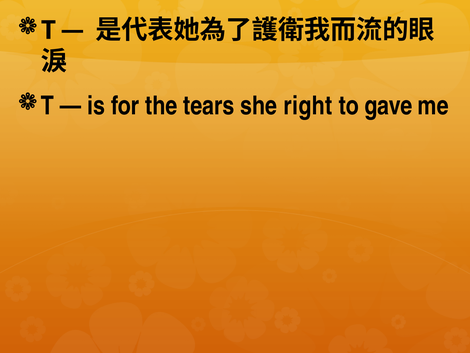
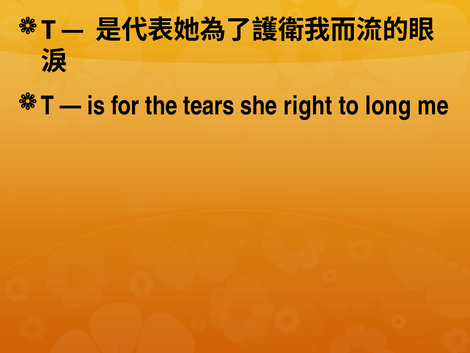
gave: gave -> long
